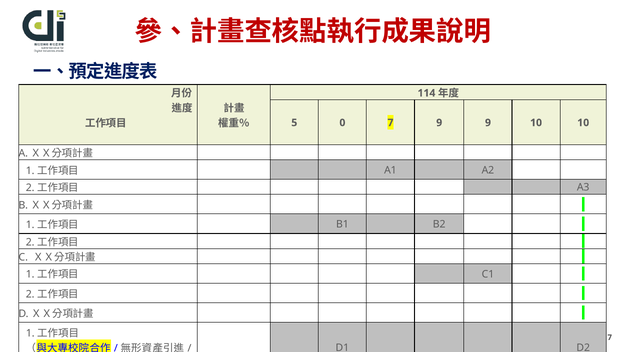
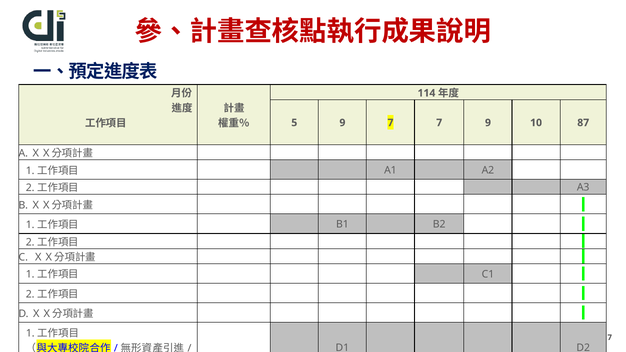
5 0: 0 -> 9
7 9: 9 -> 7
10 10: 10 -> 87
